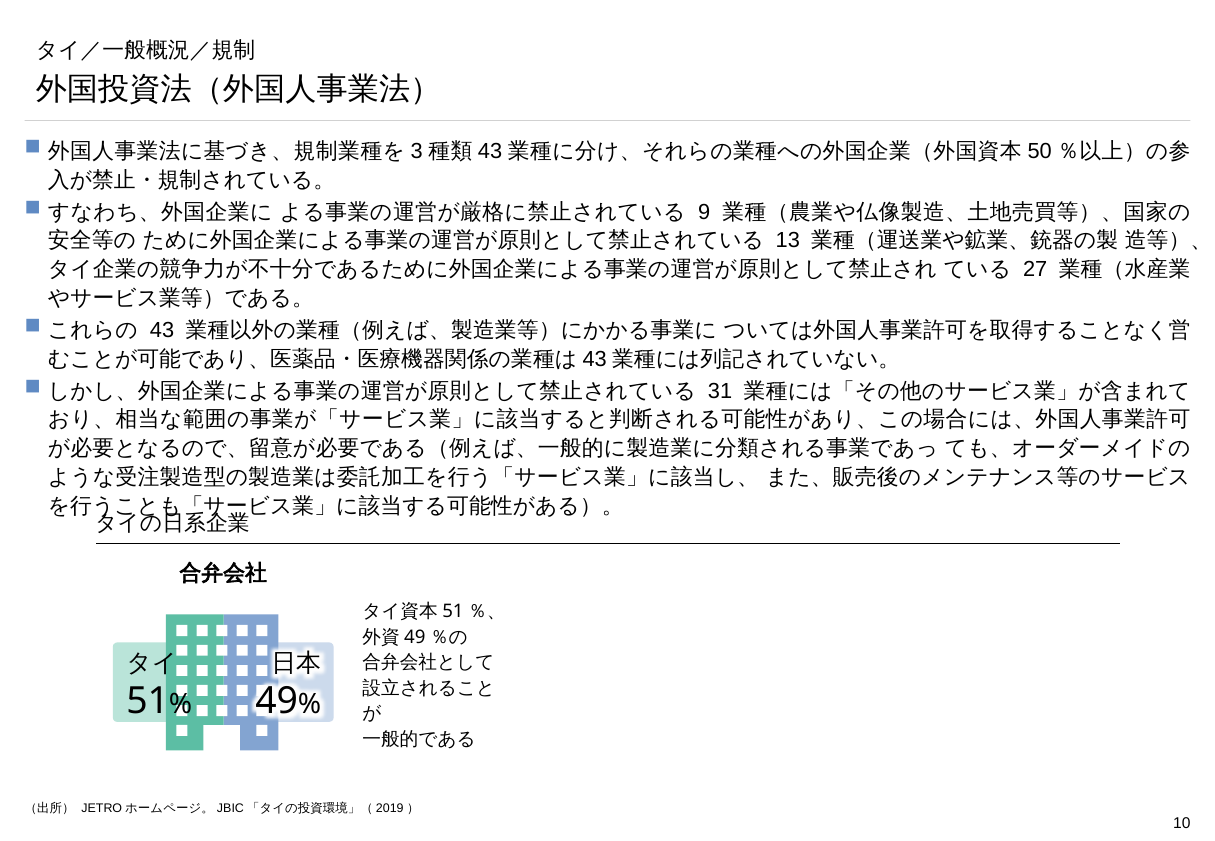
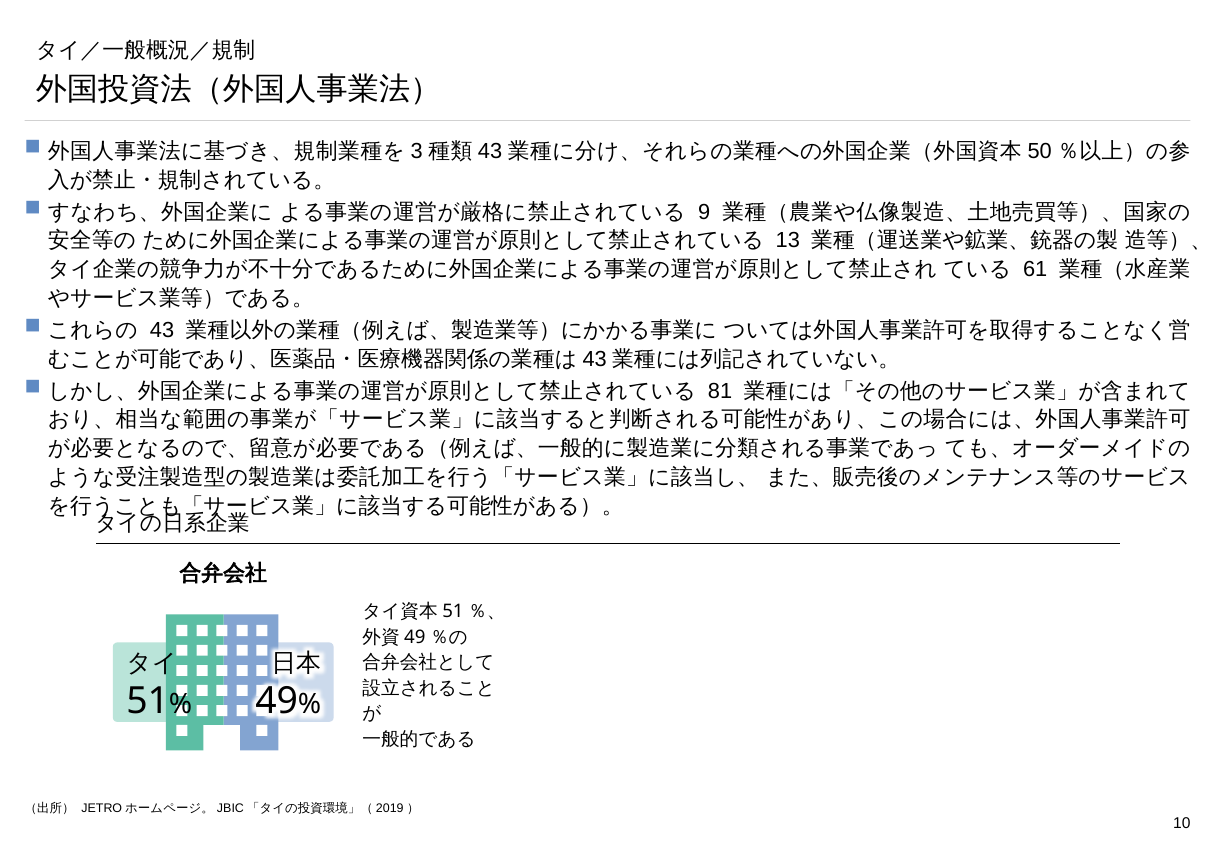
27: 27 -> 61
31: 31 -> 81
